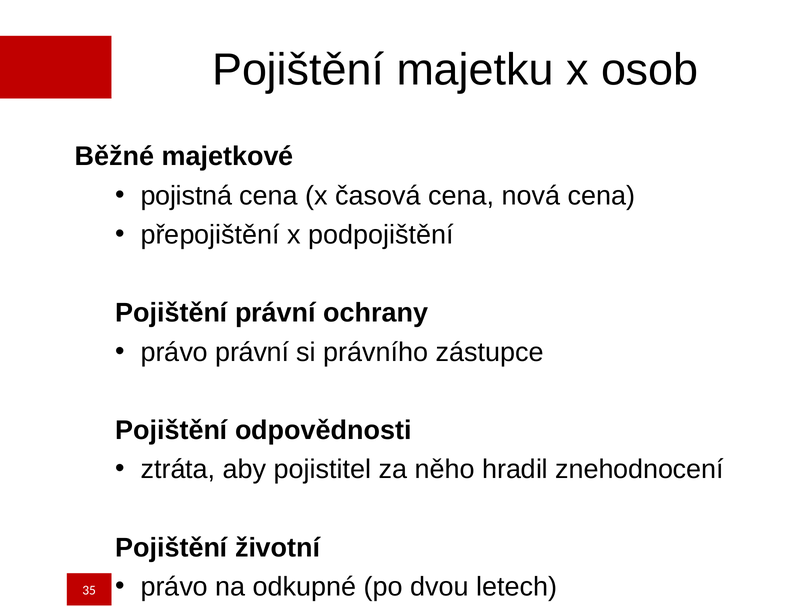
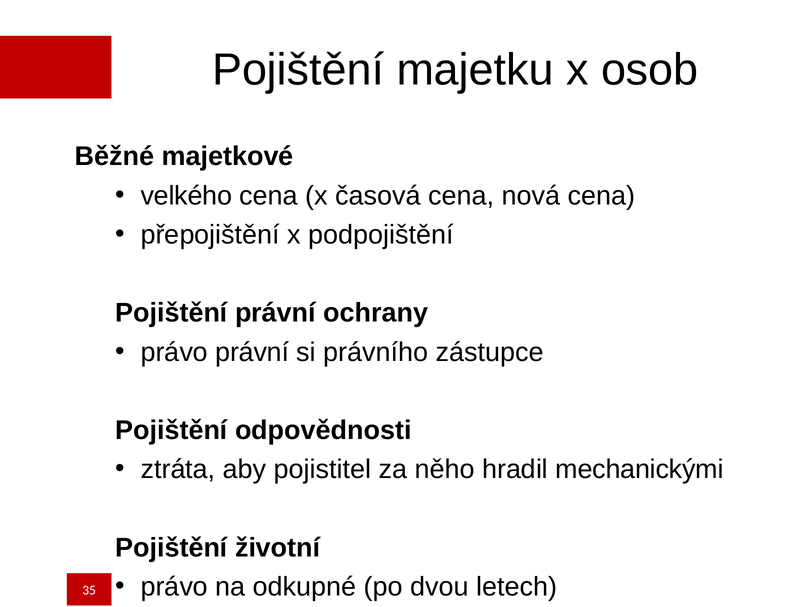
pojistná: pojistná -> velkého
znehodnocení: znehodnocení -> mechanickými
